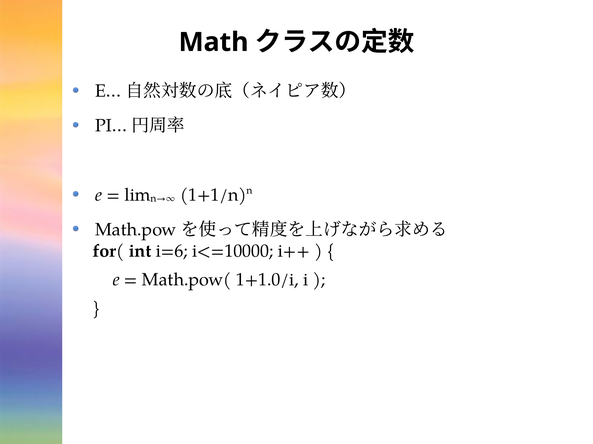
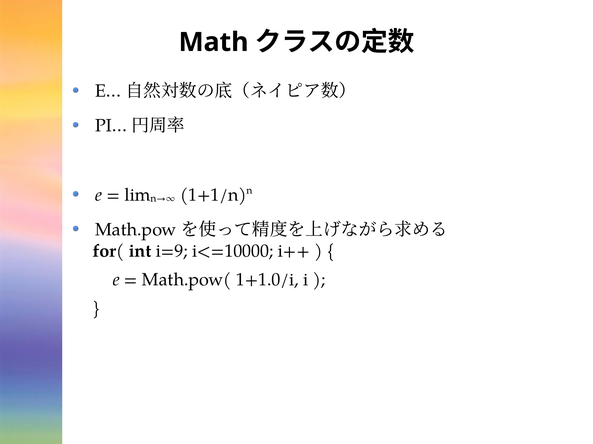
i=6: i=6 -> i=9
